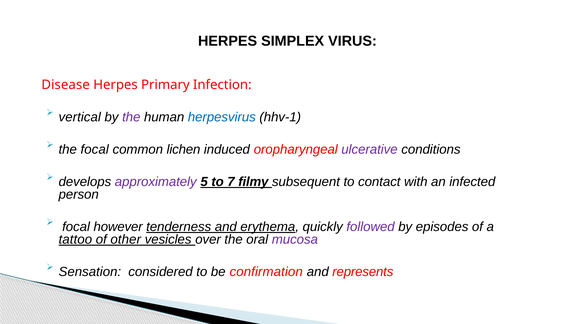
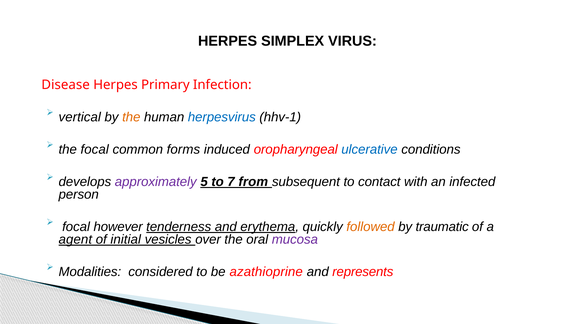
the at (131, 117) colour: purple -> orange
lichen: lichen -> forms
ulcerative colour: purple -> blue
filmy: filmy -> from
followed colour: purple -> orange
episodes: episodes -> traumatic
tattoo: tattoo -> agent
other: other -> initial
Sensation: Sensation -> Modalities
confirmation: confirmation -> azathioprine
